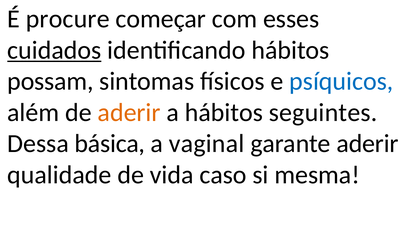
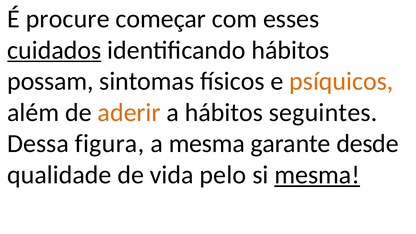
psíquicos colour: blue -> orange
básica: básica -> figura
a vaginal: vaginal -> mesma
garante aderir: aderir -> desde
caso: caso -> pelo
mesma at (317, 175) underline: none -> present
